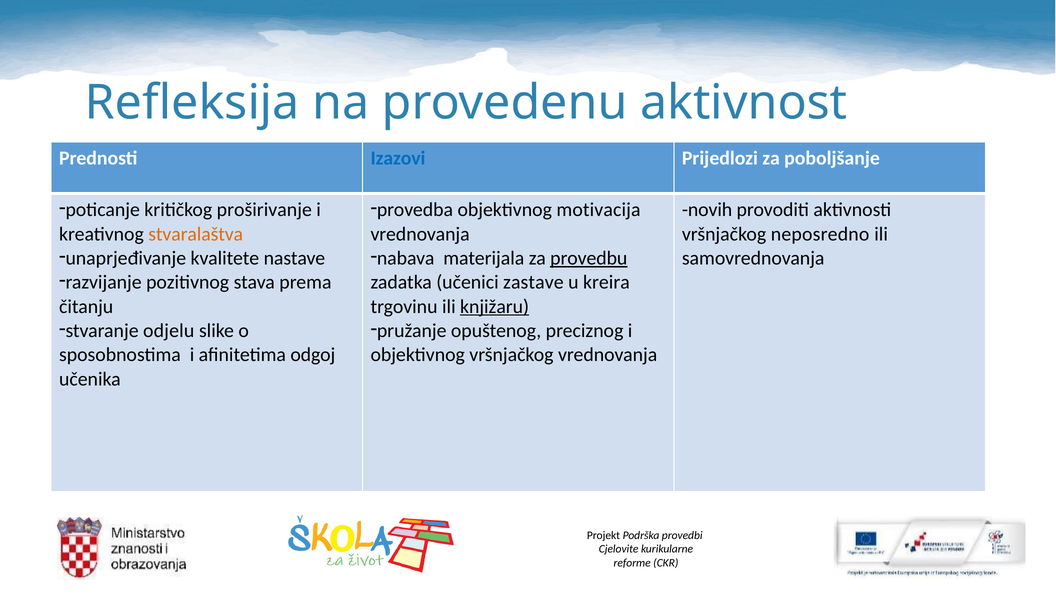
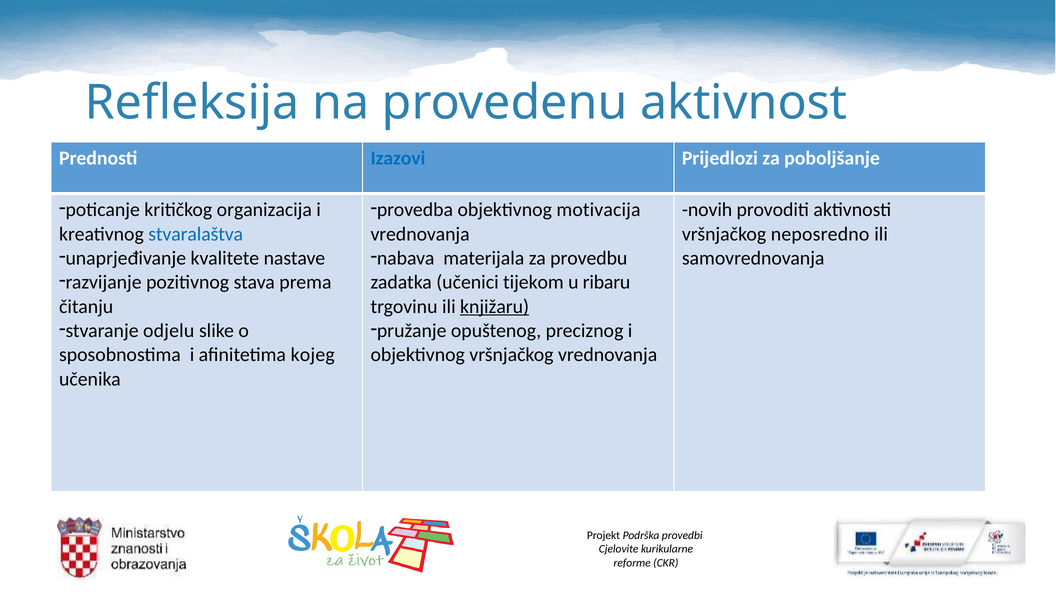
proširivanje: proširivanje -> organizacija
stvaralaštva colour: orange -> blue
provedbu underline: present -> none
zastave: zastave -> tijekom
kreira: kreira -> ribaru
odgoj: odgoj -> kojeg
